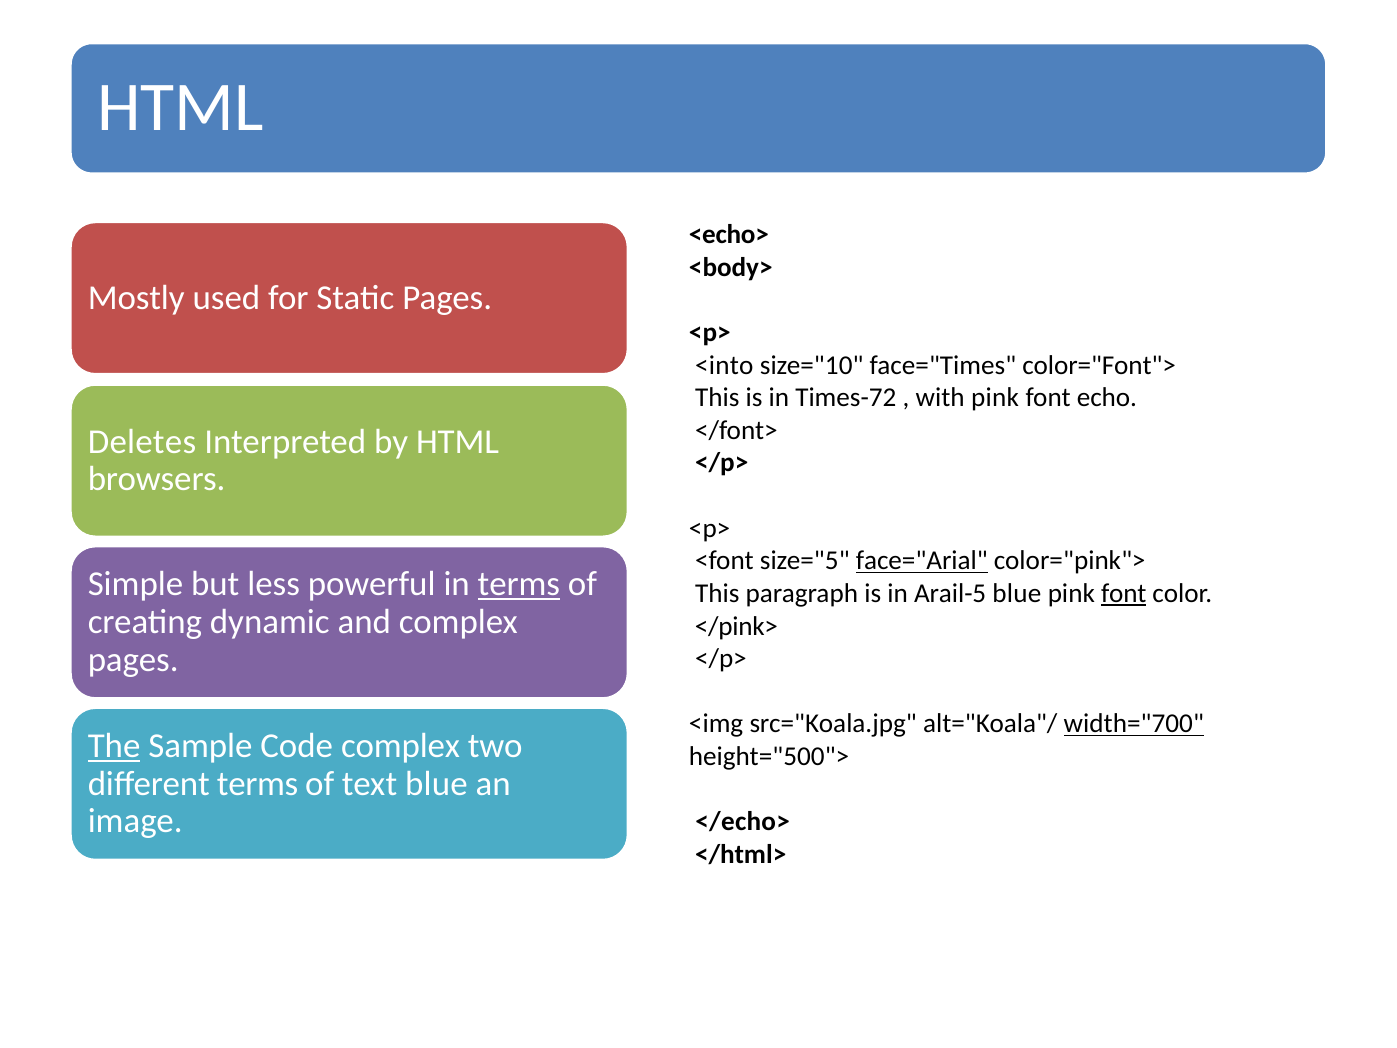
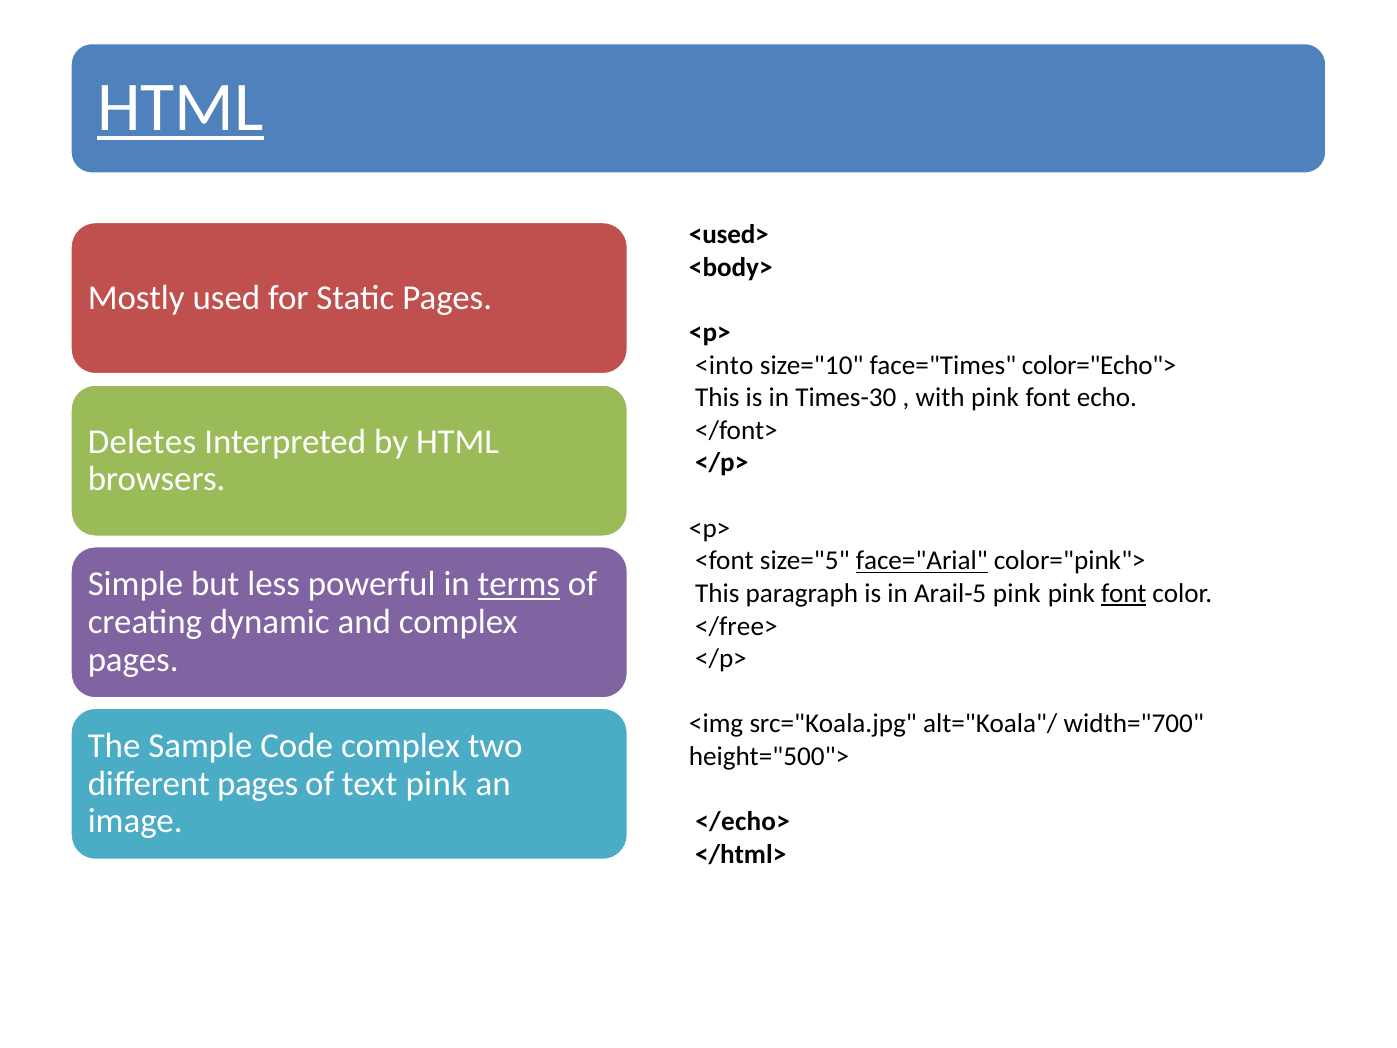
HTML at (180, 108) underline: none -> present
<echo>: <echo> -> <used>
color="Font">: color="Font"> -> color="Echo">
Times-72: Times-72 -> Times-30
Arail-5 blue: blue -> pink
</pink>: </pink> -> </free>
width="700 underline: present -> none
The underline: present -> none
different terms: terms -> pages
text blue: blue -> pink
